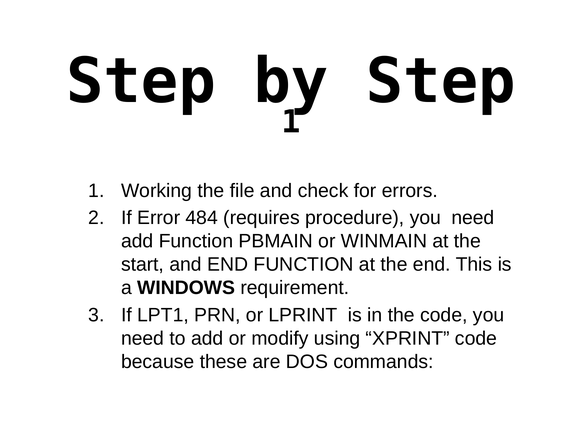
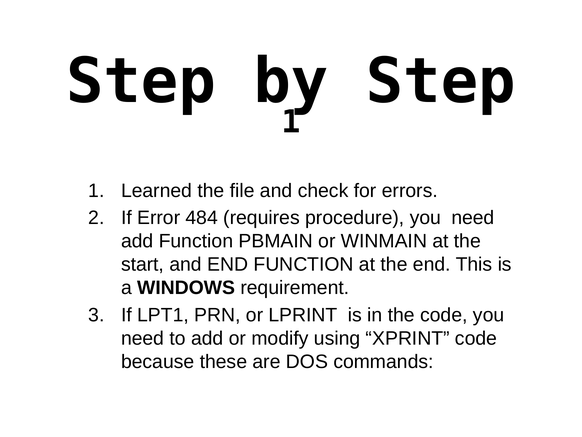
Working: Working -> Learned
